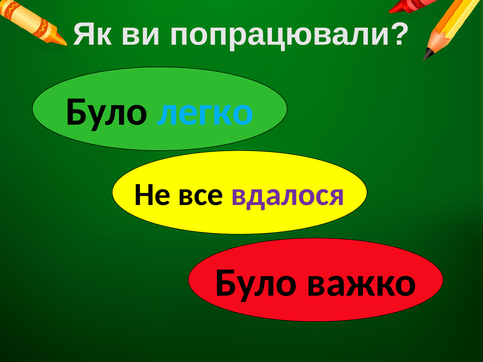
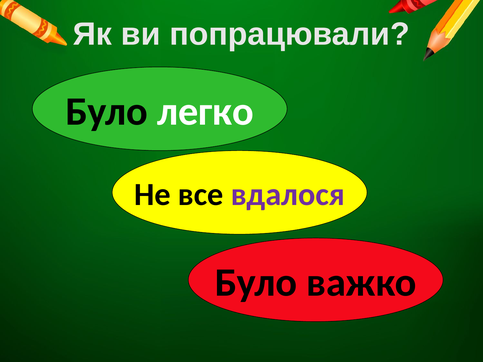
легко colour: light blue -> white
